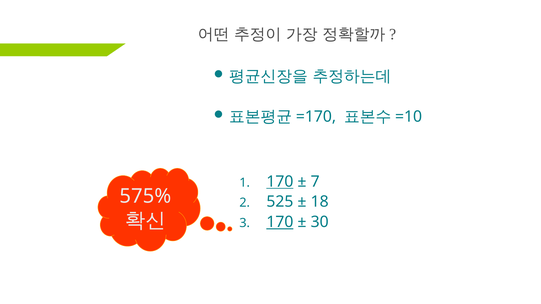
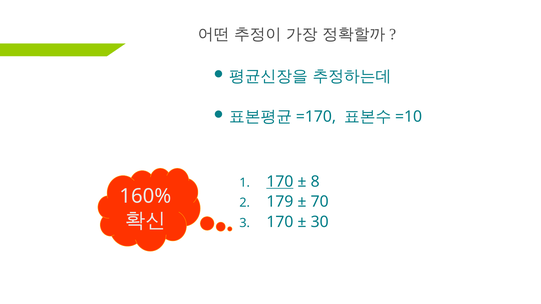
7: 7 -> 8
575%: 575% -> 160%
525: 525 -> 179
18: 18 -> 70
170 at (280, 222) underline: present -> none
